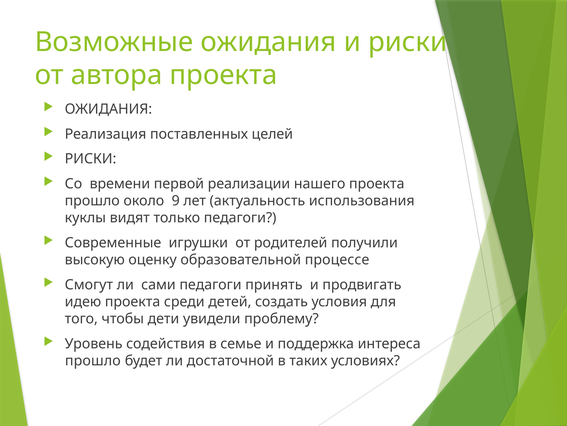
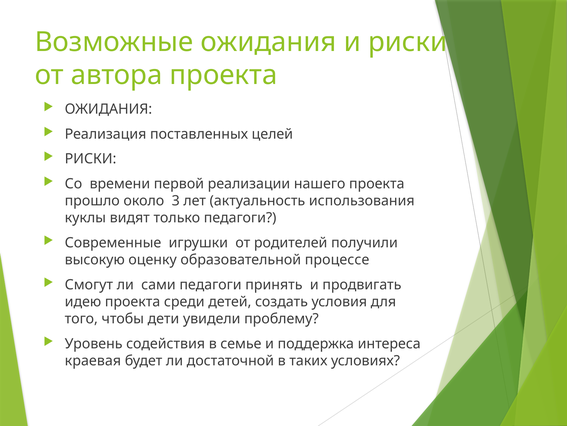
9: 9 -> 3
прошло at (93, 360): прошло -> краевая
